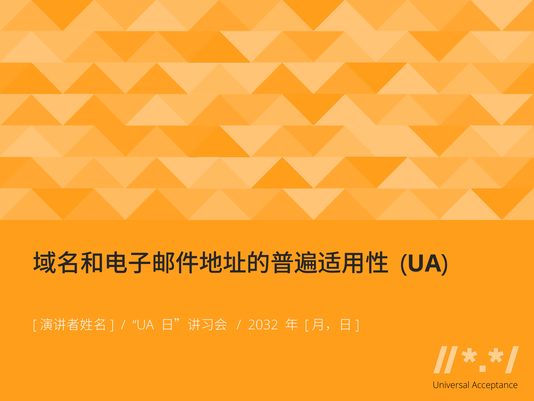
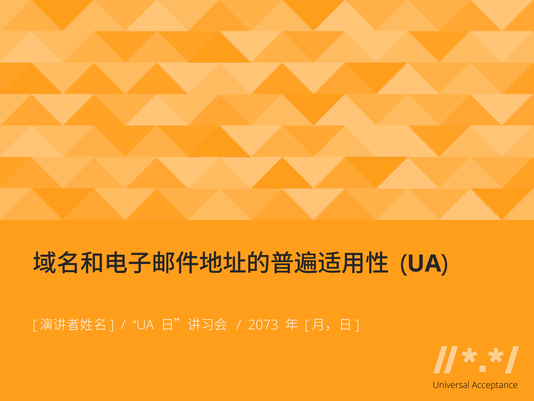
2032: 2032 -> 2073
